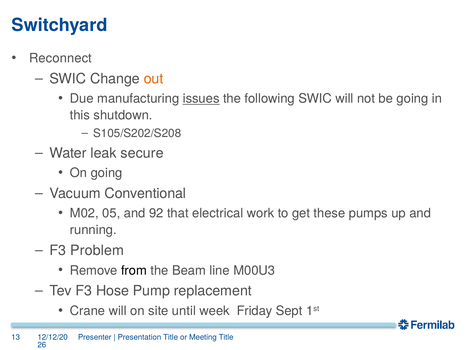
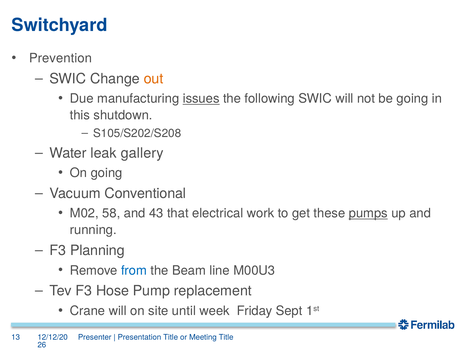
Reconnect: Reconnect -> Prevention
secure: secure -> gallery
05: 05 -> 58
92: 92 -> 43
pumps underline: none -> present
Problem: Problem -> Planning
from colour: black -> blue
